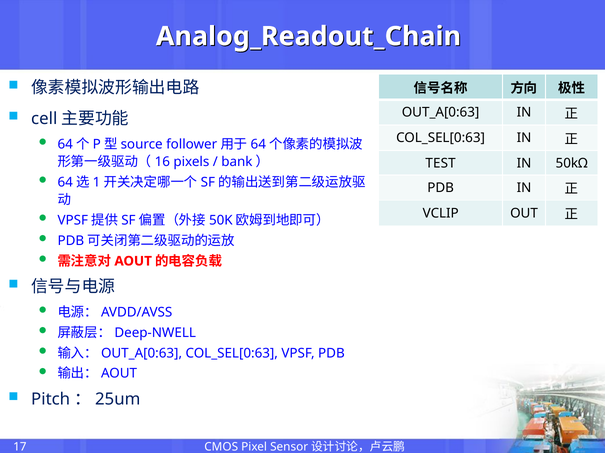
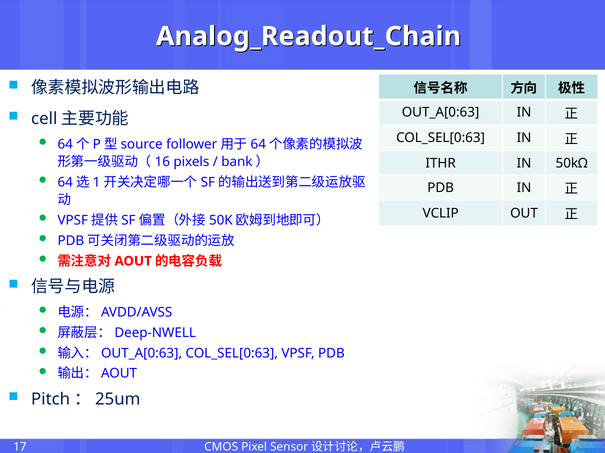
TEST: TEST -> ITHR
